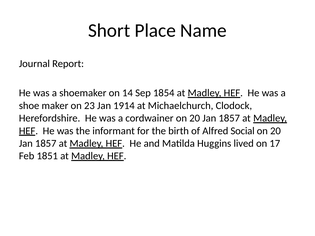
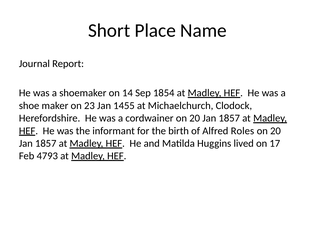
1914: 1914 -> 1455
Social: Social -> Roles
1851: 1851 -> 4793
